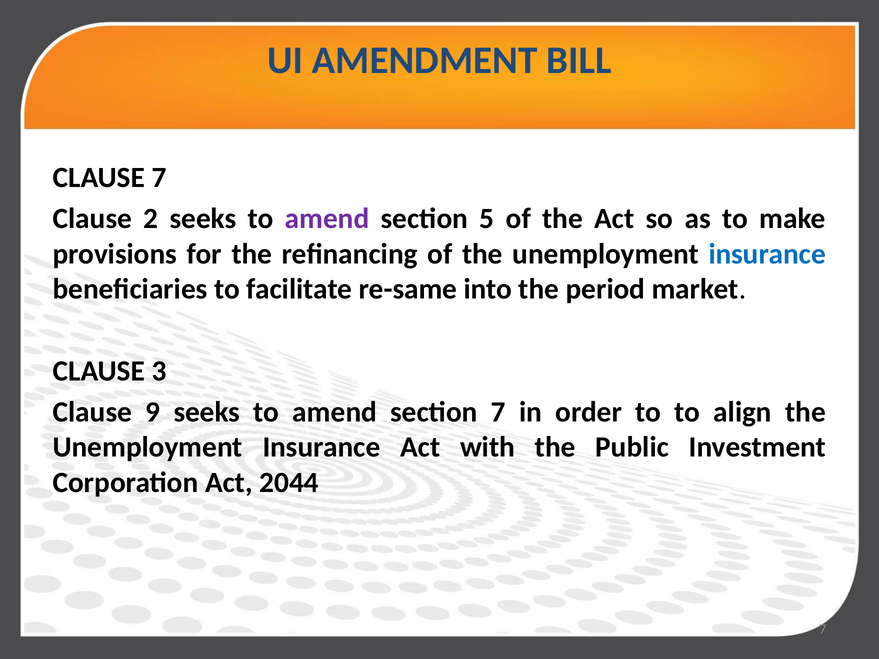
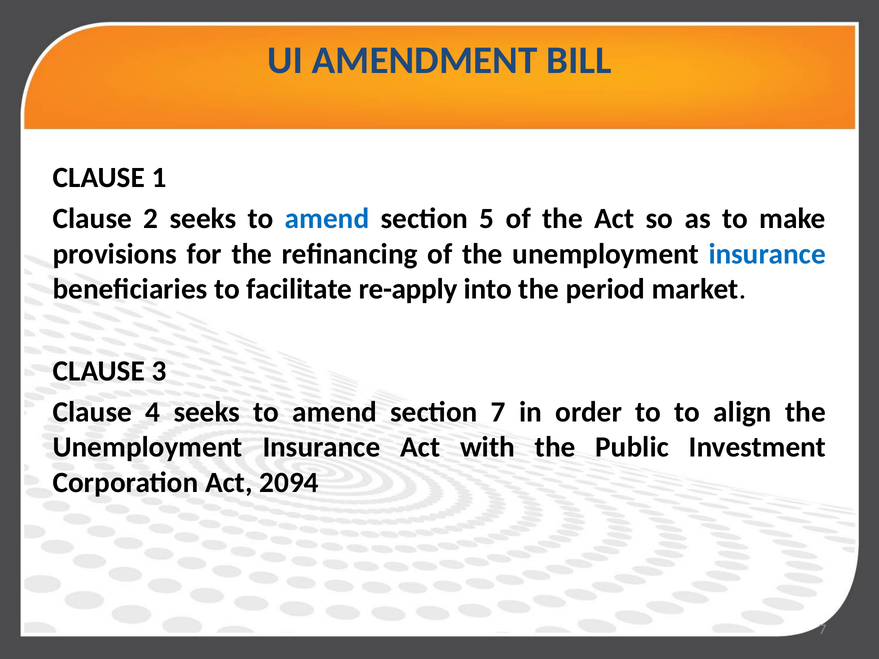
CLAUSE 7: 7 -> 1
amend at (327, 219) colour: purple -> blue
re-same: re-same -> re-apply
9: 9 -> 4
2044: 2044 -> 2094
